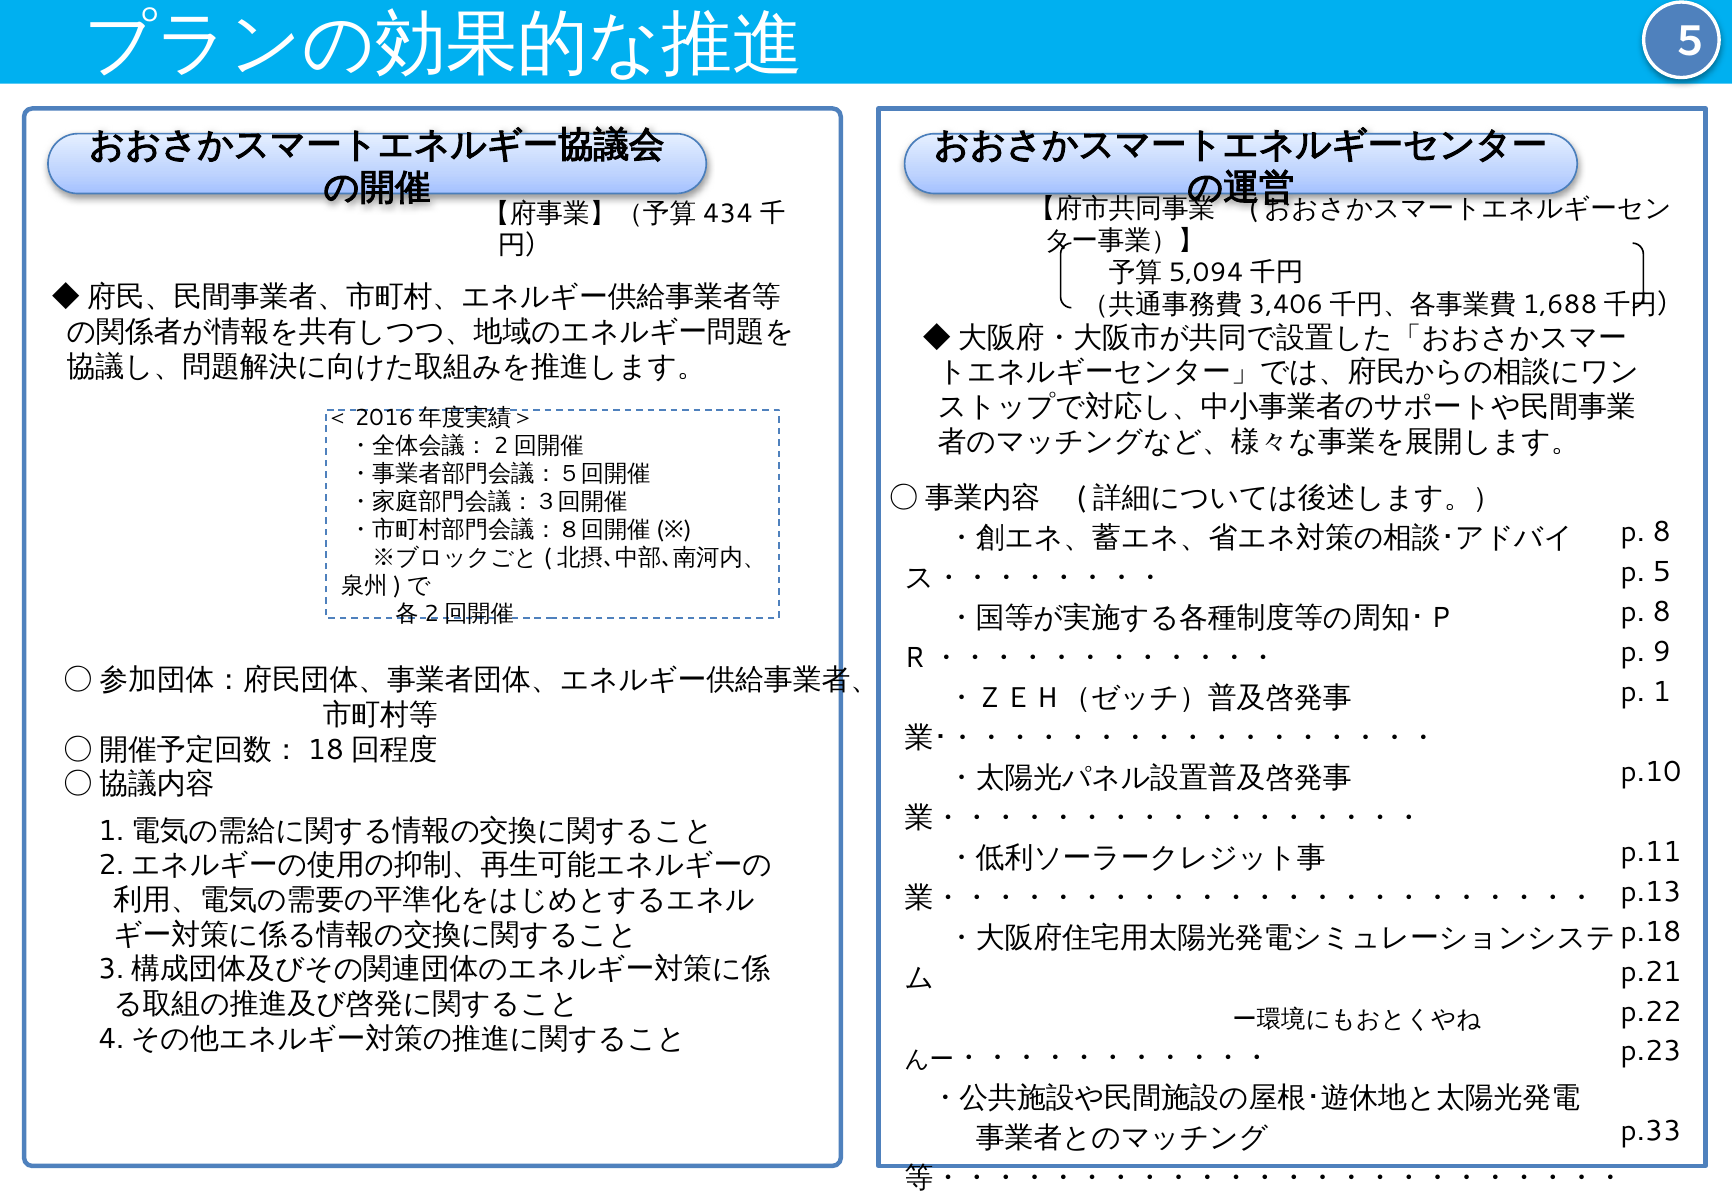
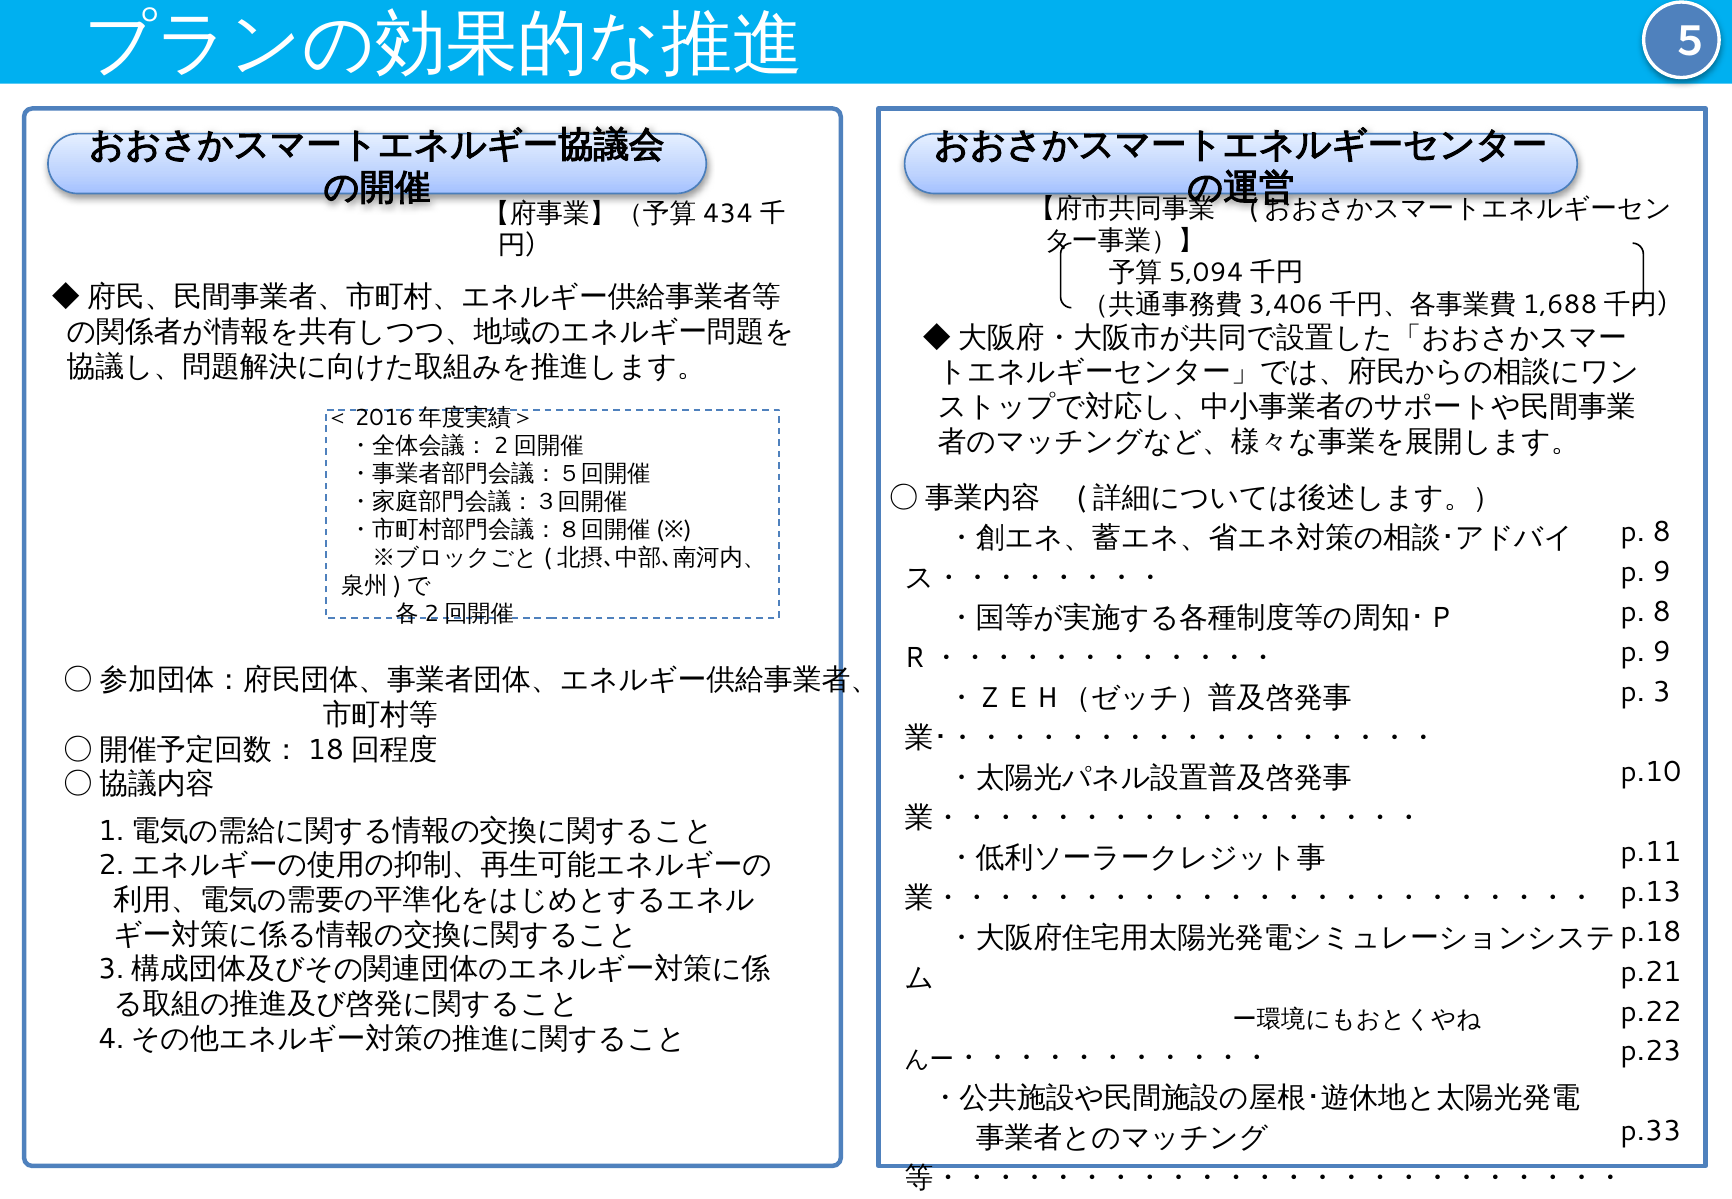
5 at (1662, 572): 5 -> 9
1: 1 -> 3
